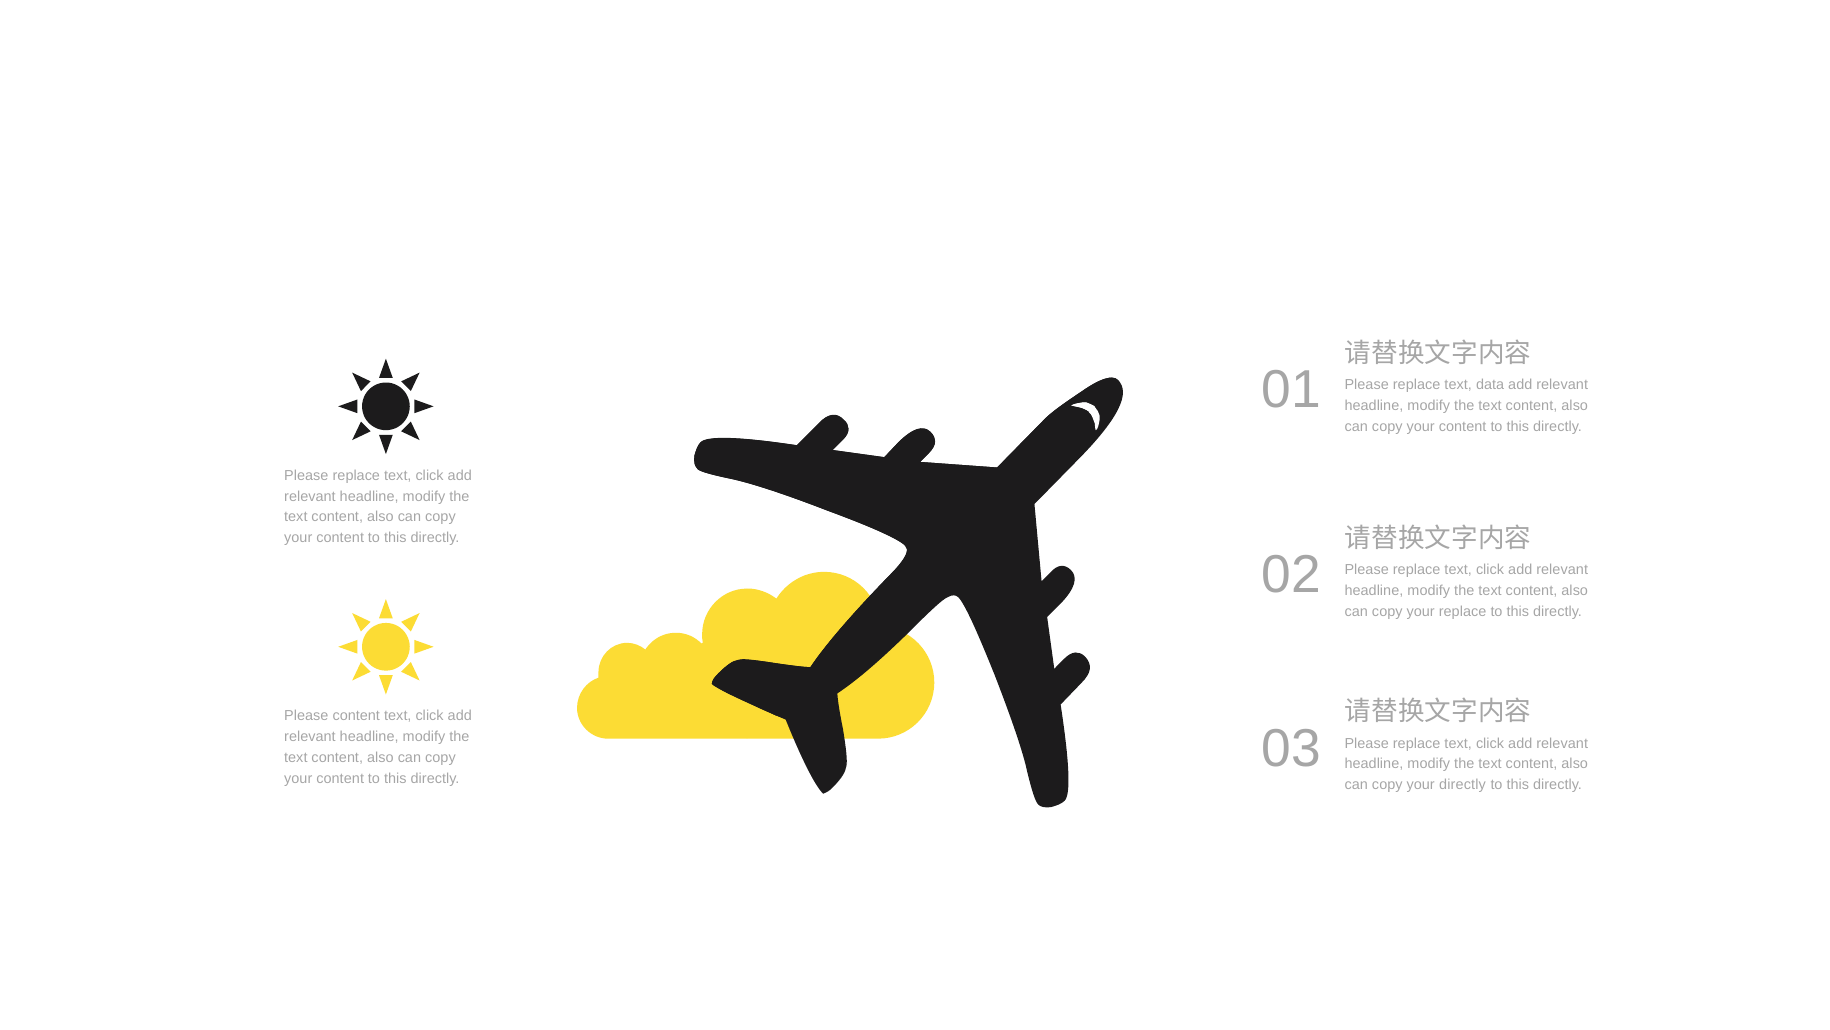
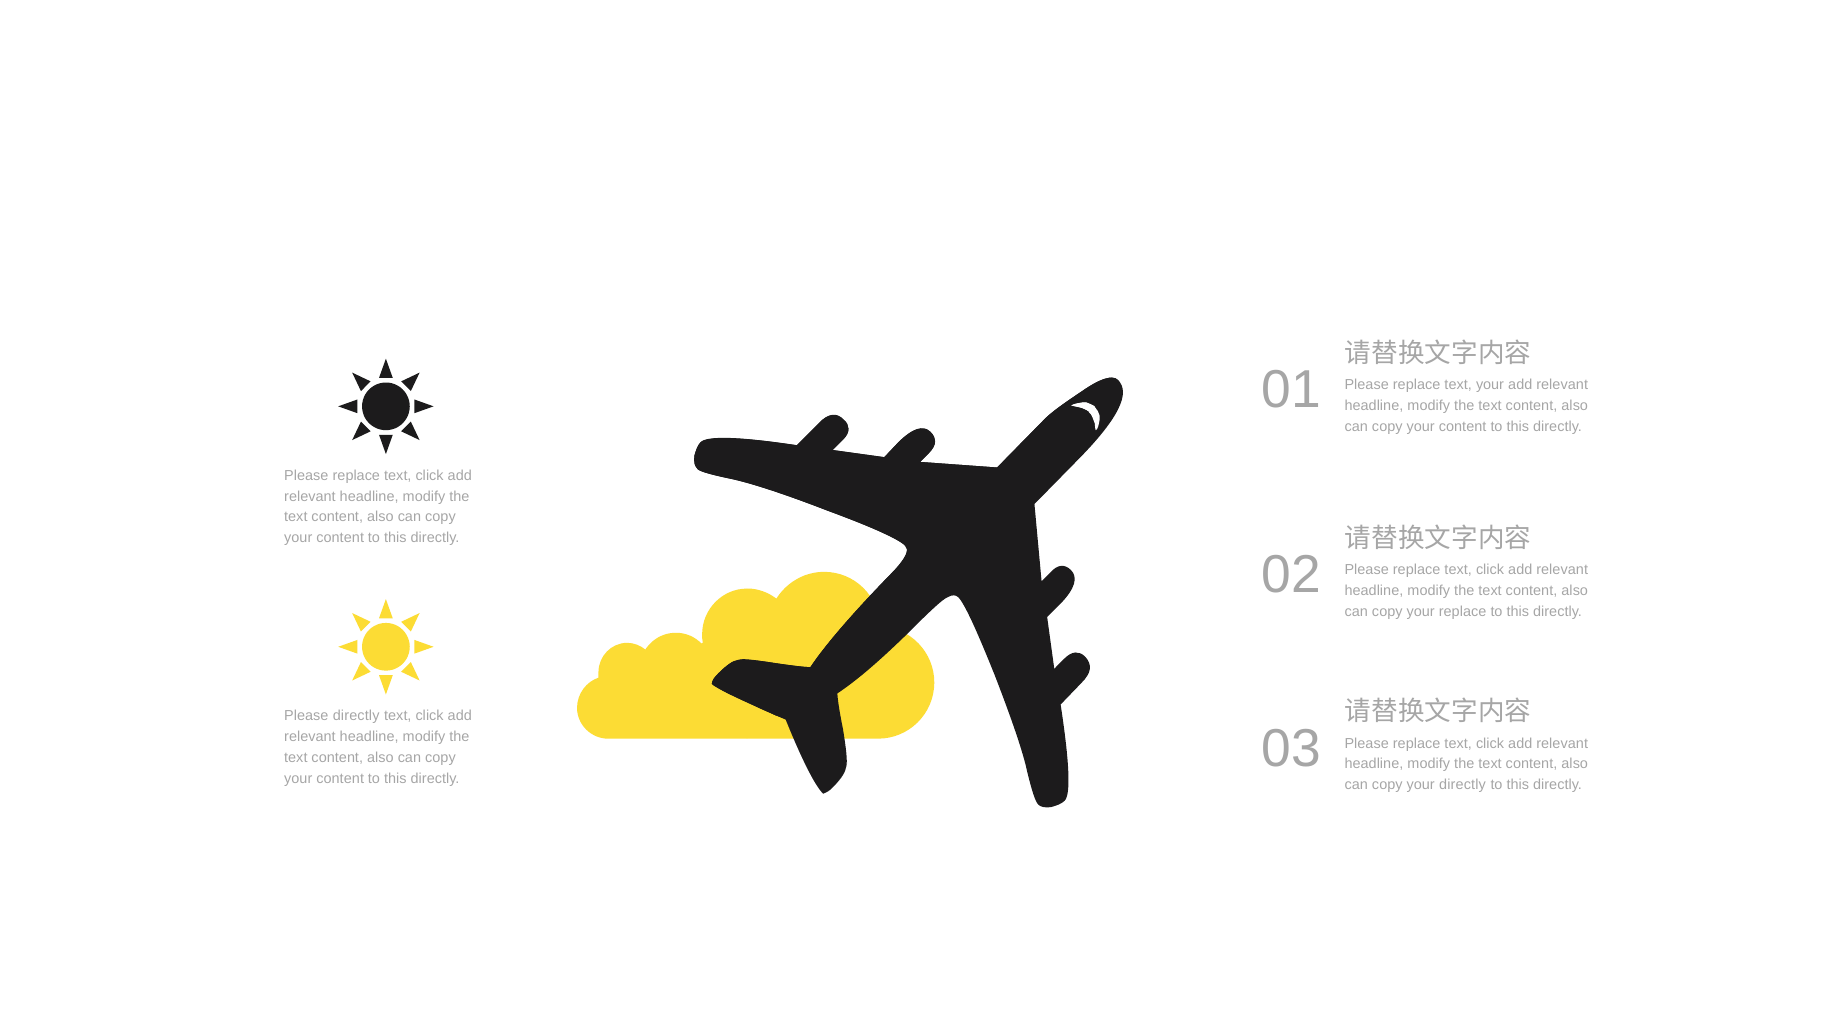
text data: data -> your
Please content: content -> directly
